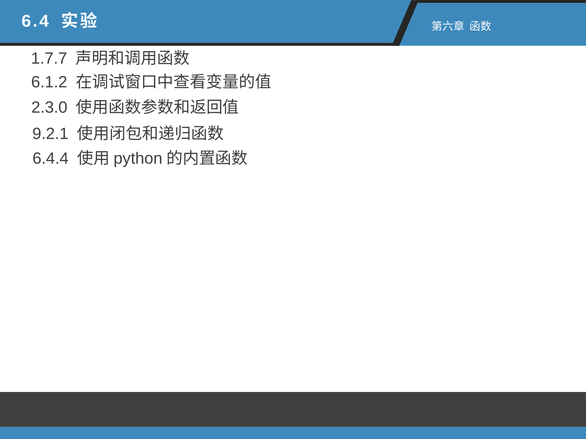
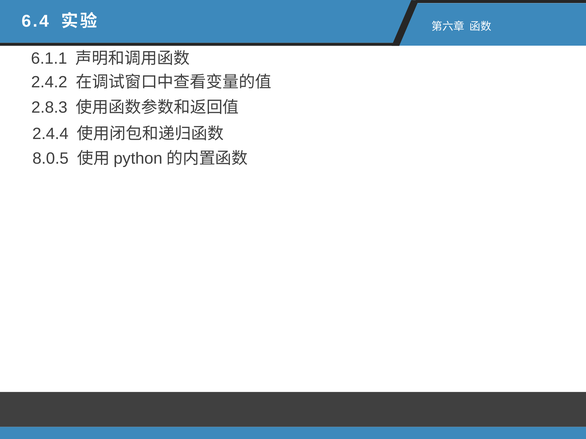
1.7.7: 1.7.7 -> 6.1.1
6.1.2: 6.1.2 -> 2.4.2
2.3.0: 2.3.0 -> 2.8.3
9.2.1: 9.2.1 -> 2.4.4
6.4.4: 6.4.4 -> 8.0.5
